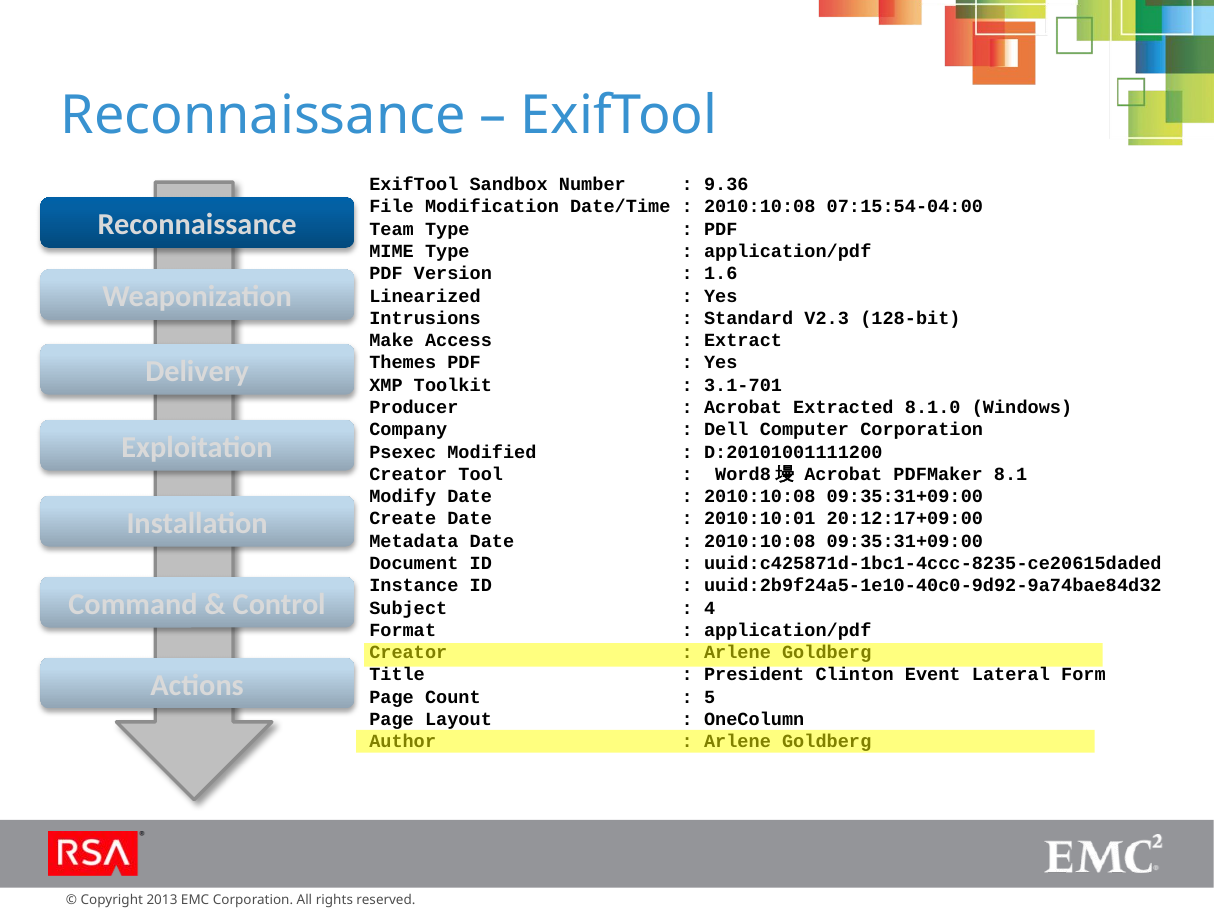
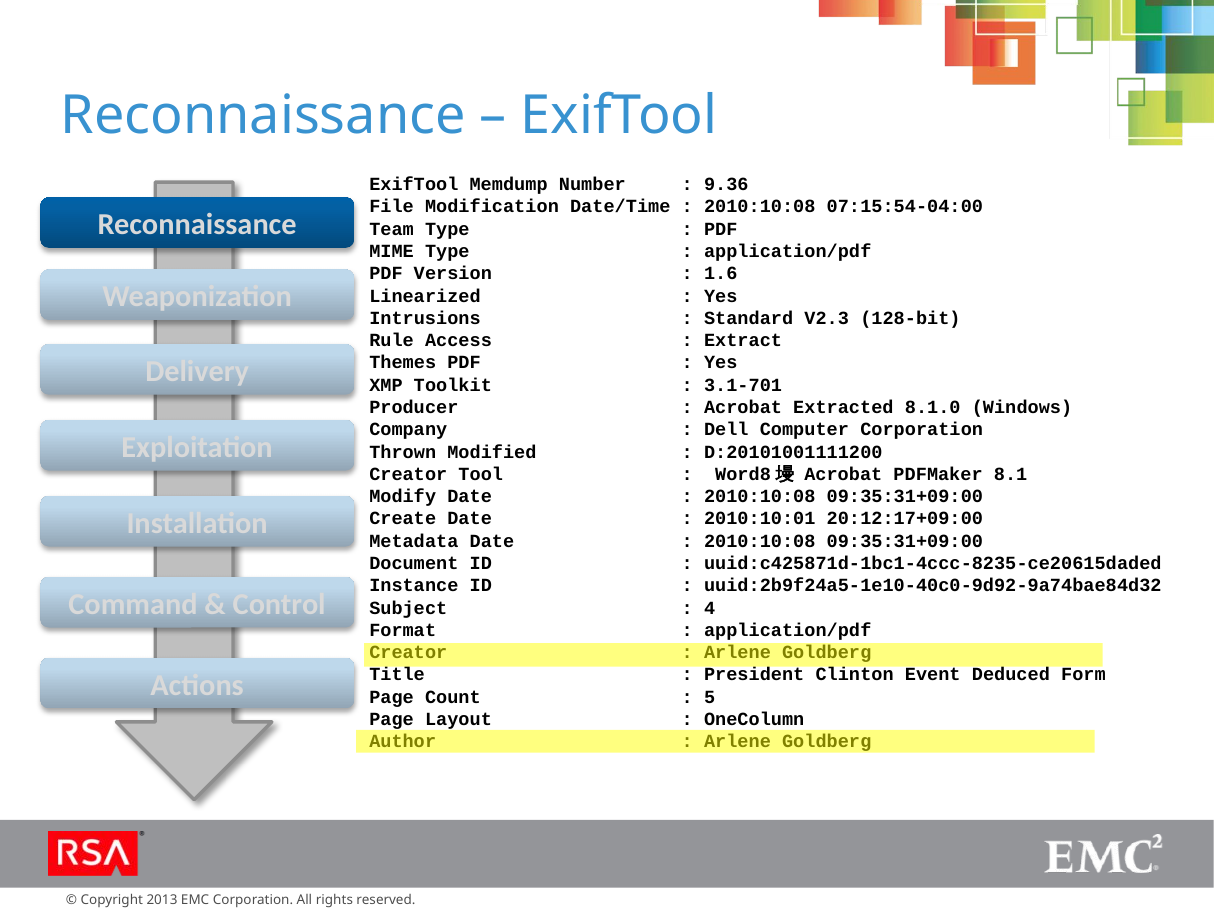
Sandbox: Sandbox -> Memdump
Make: Make -> Rule
Psexec: Psexec -> Thrown
Lateral: Lateral -> Deduced
